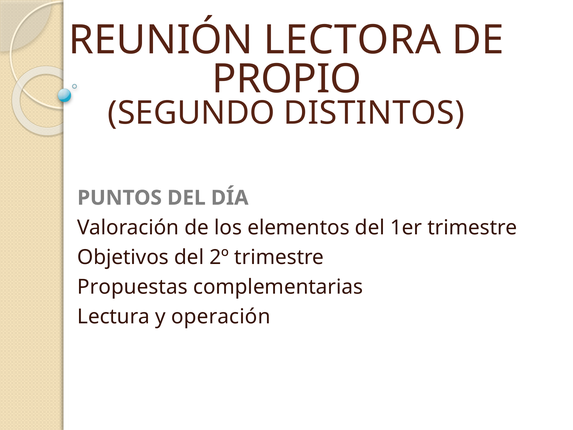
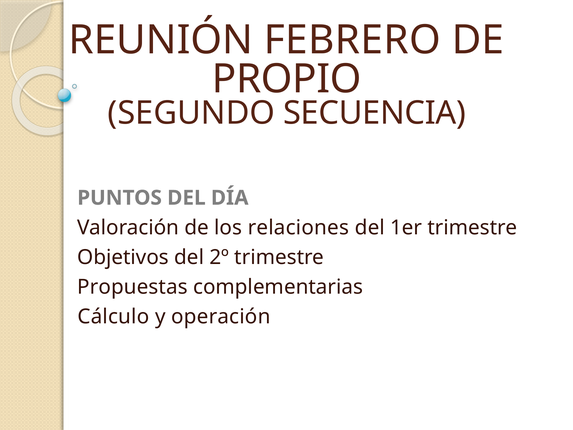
LECTORA: LECTORA -> FEBRERO
DISTINTOS: DISTINTOS -> SECUENCIA
elementos: elementos -> relaciones
Lectura: Lectura -> Cálculo
